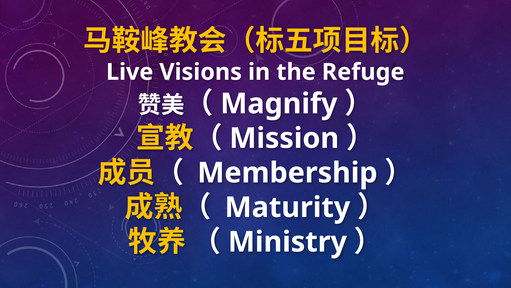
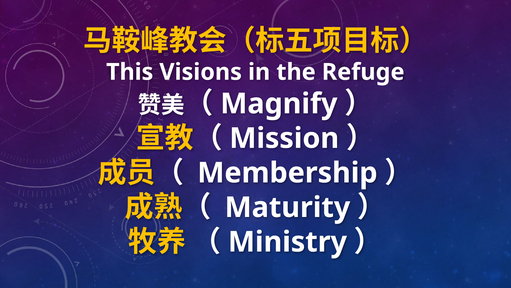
Live: Live -> This
